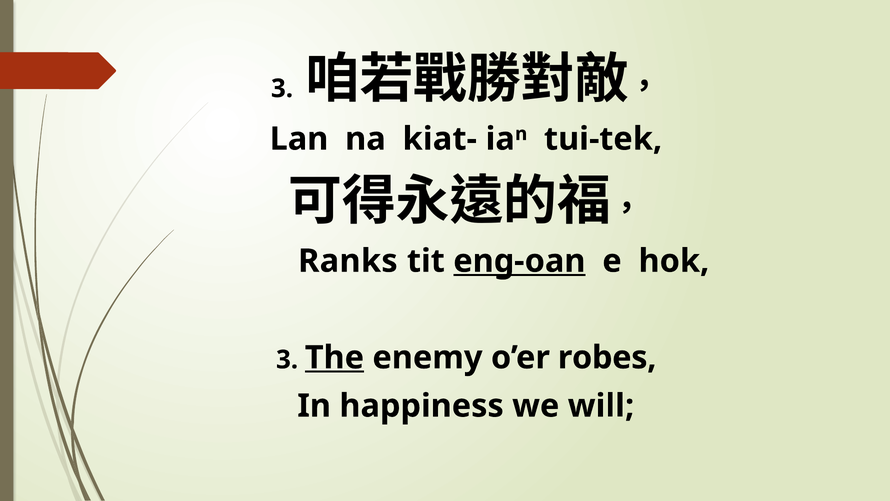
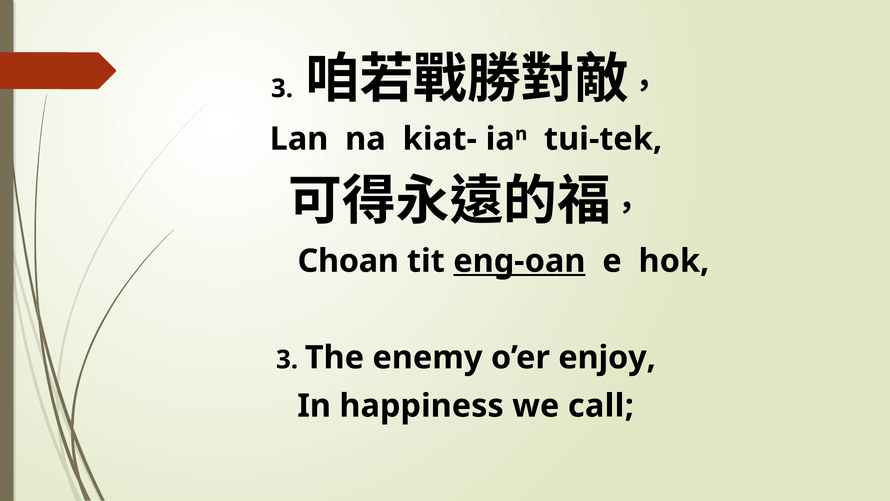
Ranks: Ranks -> Choan
The underline: present -> none
robes: robes -> enjoy
will: will -> call
